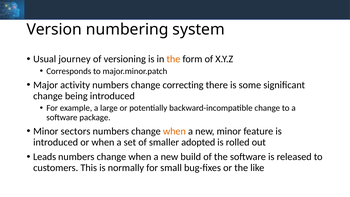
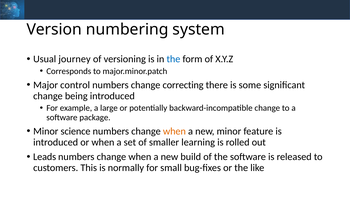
the at (173, 59) colour: orange -> blue
activity: activity -> control
sectors: sectors -> science
adopted: adopted -> learning
